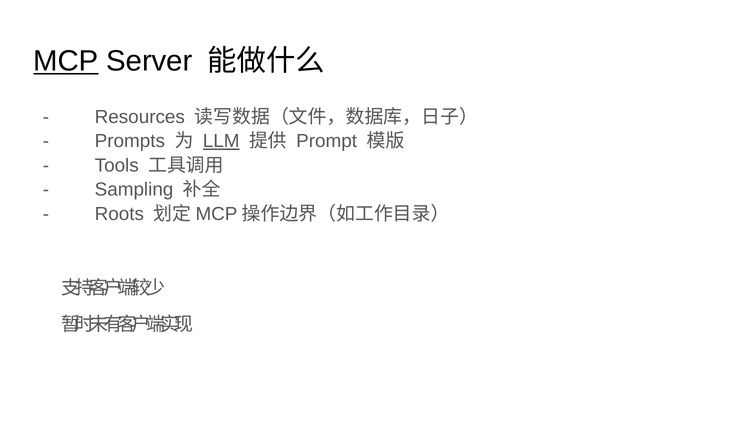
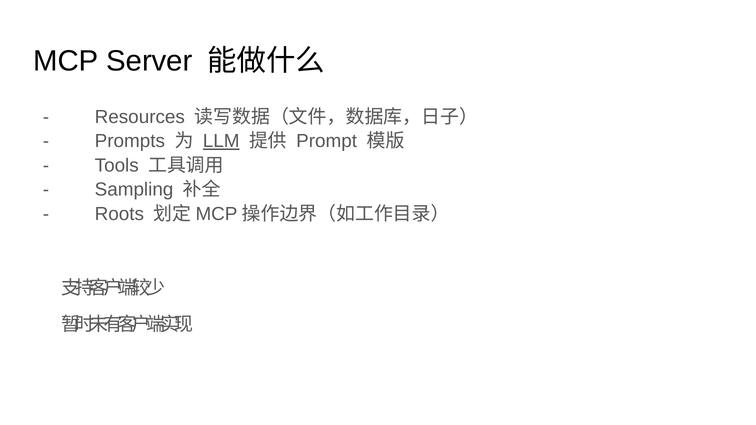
MCP underline: present -> none
